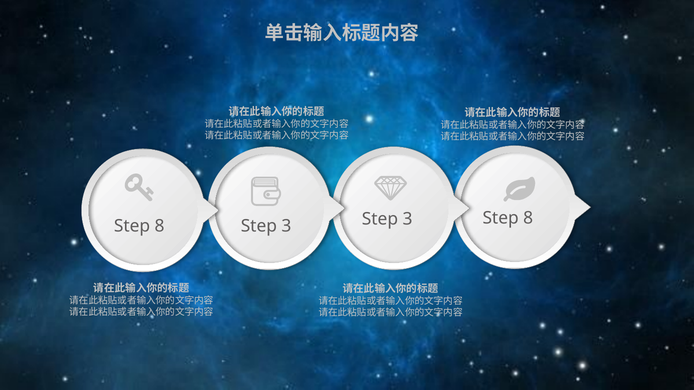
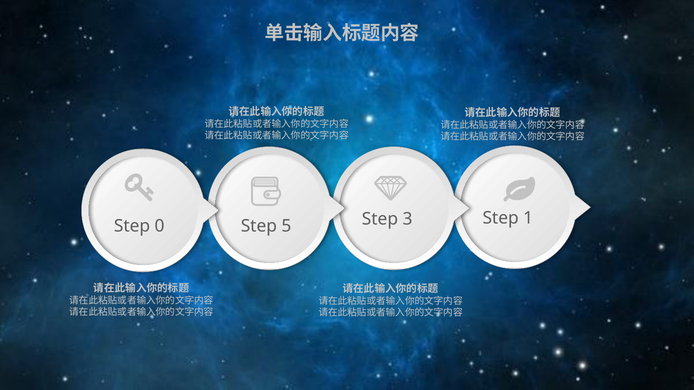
8 at (528, 218): 8 -> 1
8 at (160, 226): 8 -> 0
3 at (286, 226): 3 -> 5
